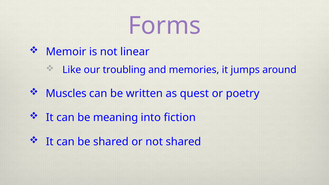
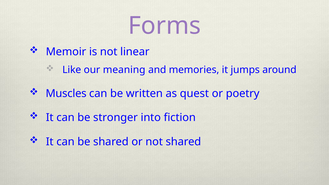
troubling: troubling -> meaning
meaning: meaning -> stronger
